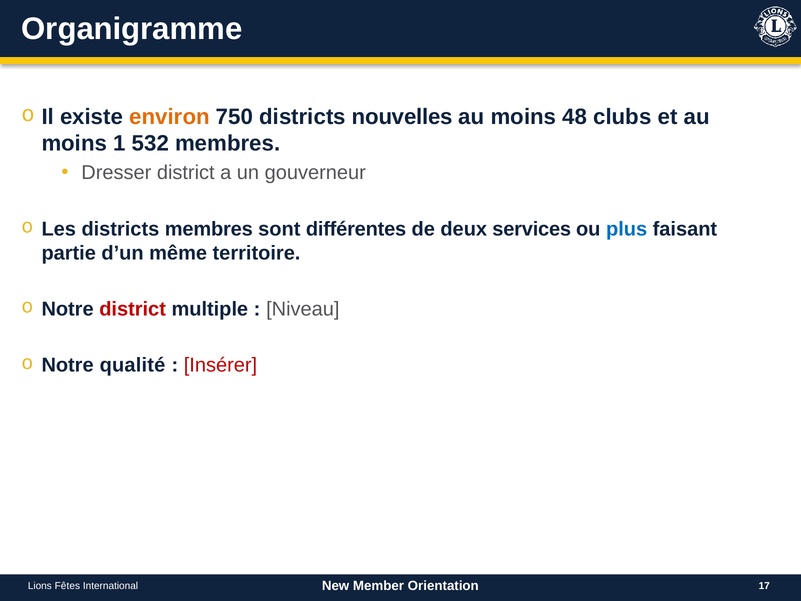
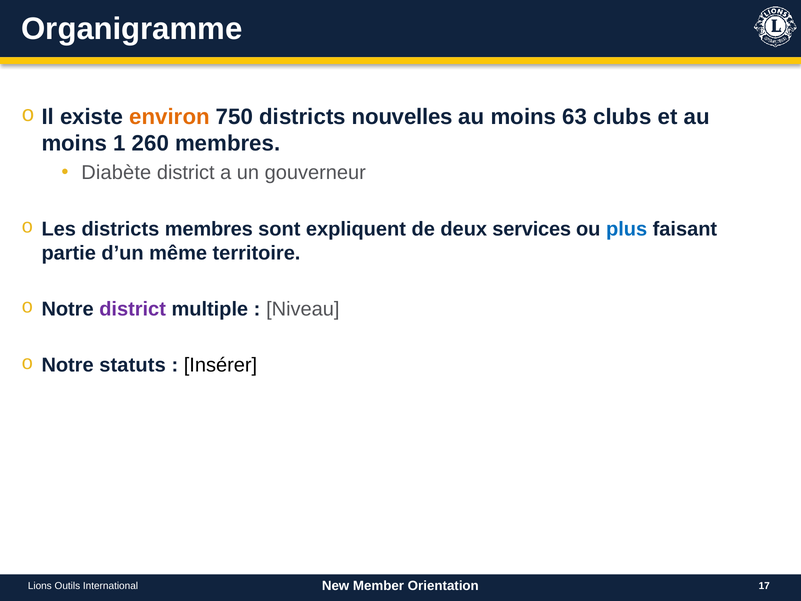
48: 48 -> 63
532: 532 -> 260
Dresser: Dresser -> Diabète
différentes: différentes -> expliquent
district at (133, 309) colour: red -> purple
qualité: qualité -> statuts
Insérer colour: red -> black
Fêtes: Fêtes -> Outils
